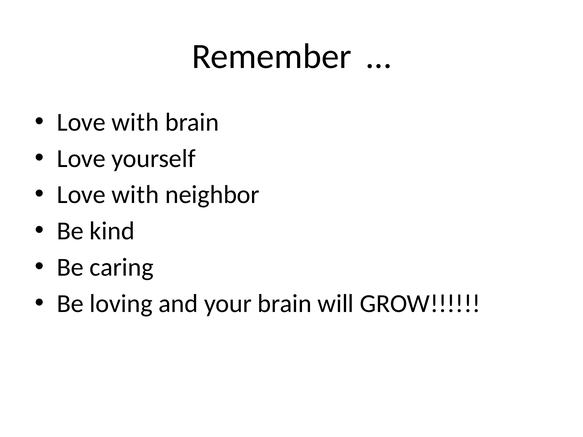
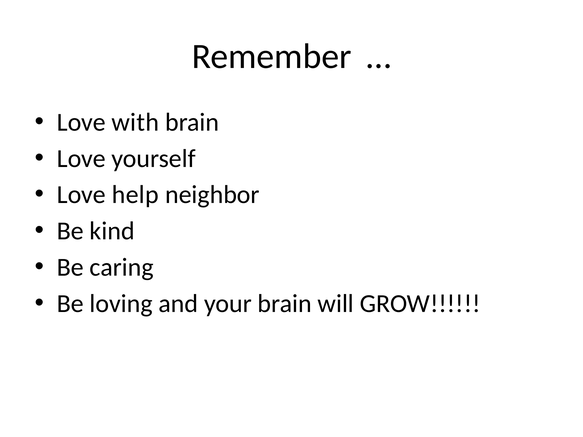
with at (135, 195): with -> help
